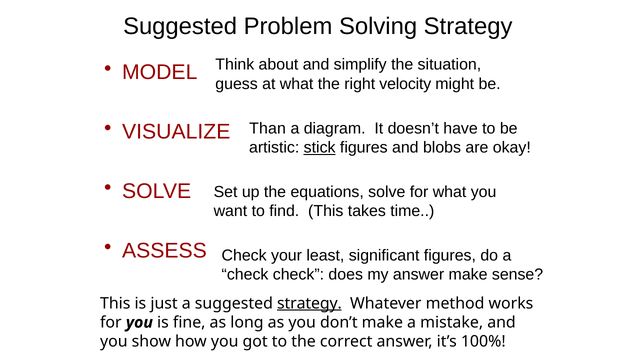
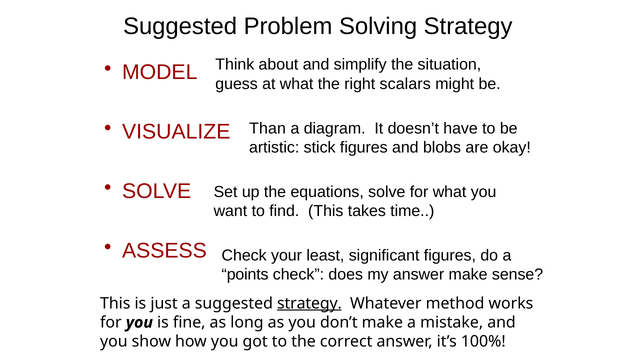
velocity: velocity -> scalars
stick underline: present -> none
check at (245, 275): check -> points
